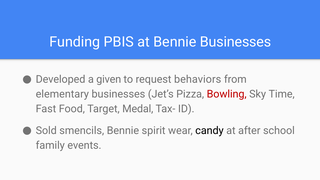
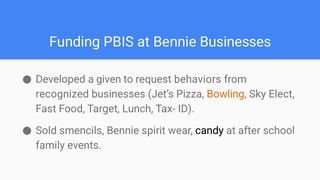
elementary: elementary -> recognized
Bowling colour: red -> orange
Time: Time -> Elect
Medal: Medal -> Lunch
